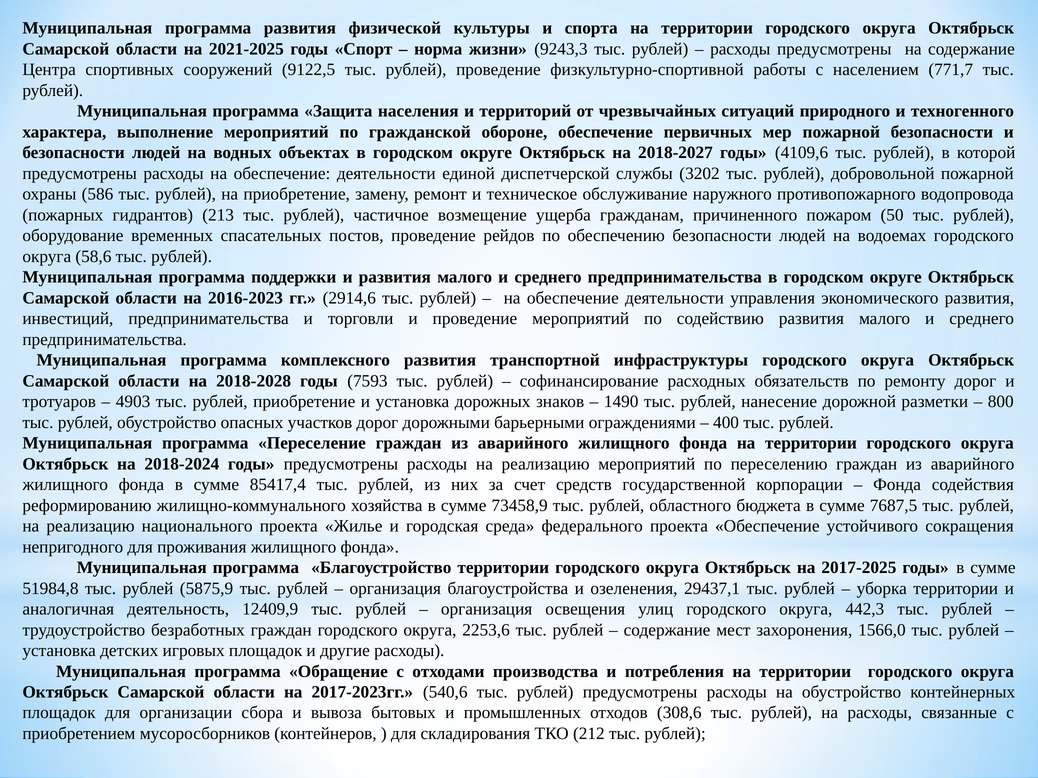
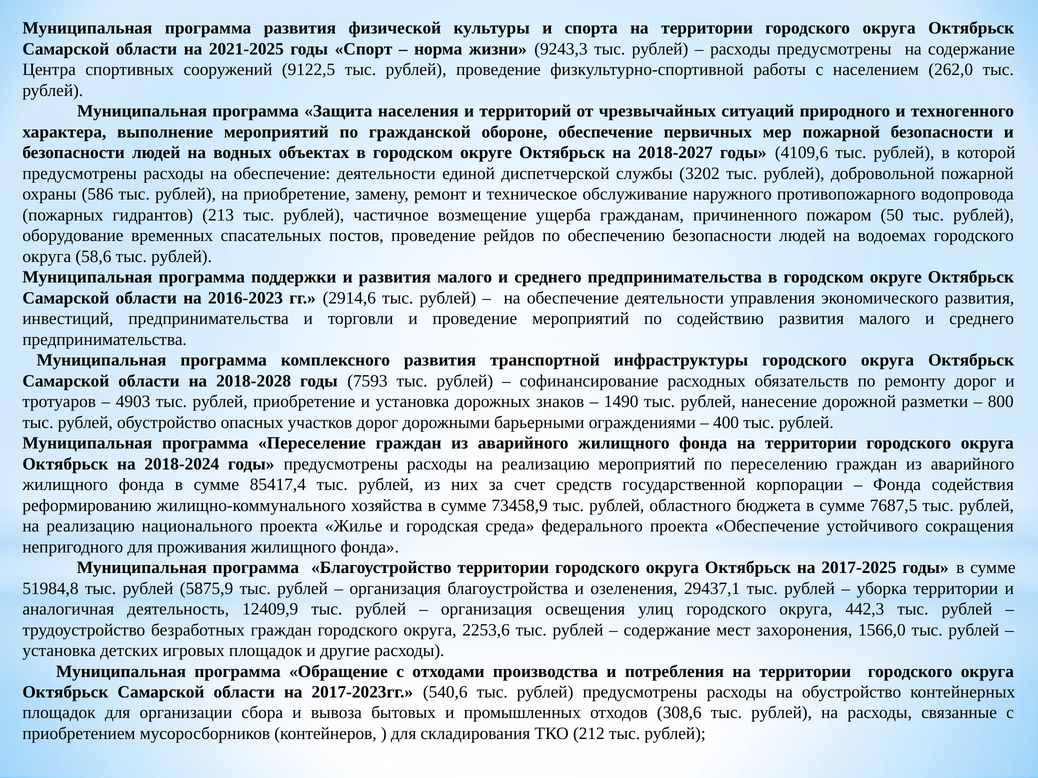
771,7: 771,7 -> 262,0
